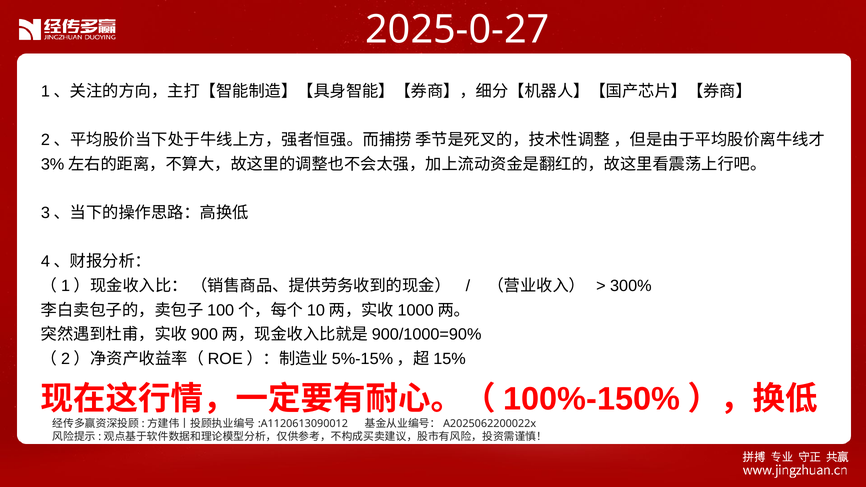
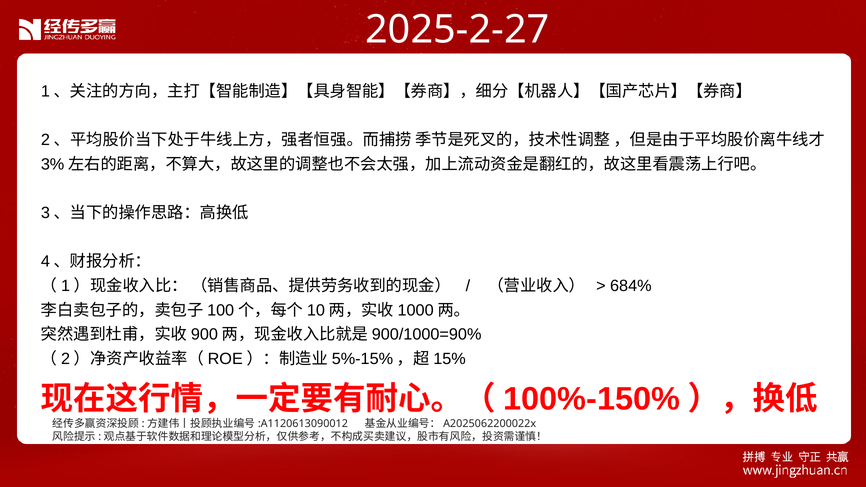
2025-0-27: 2025-0-27 -> 2025-2-27
300%: 300% -> 684%
